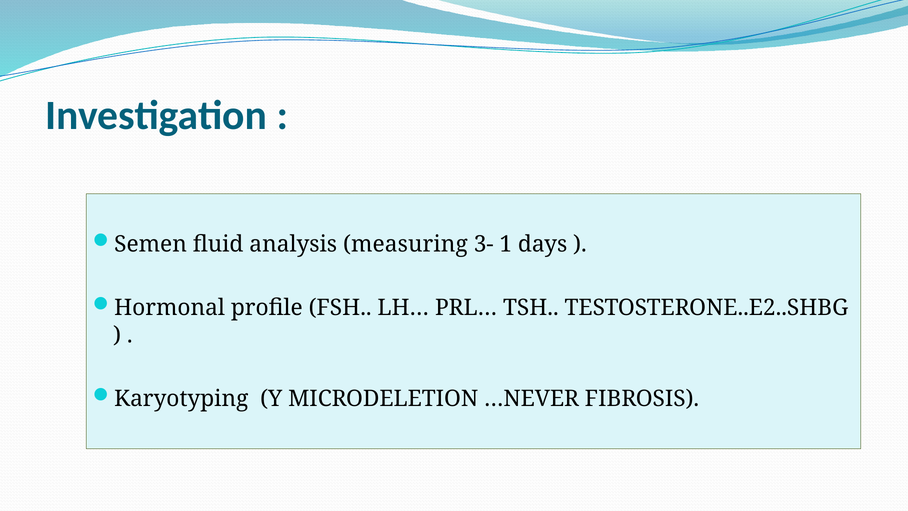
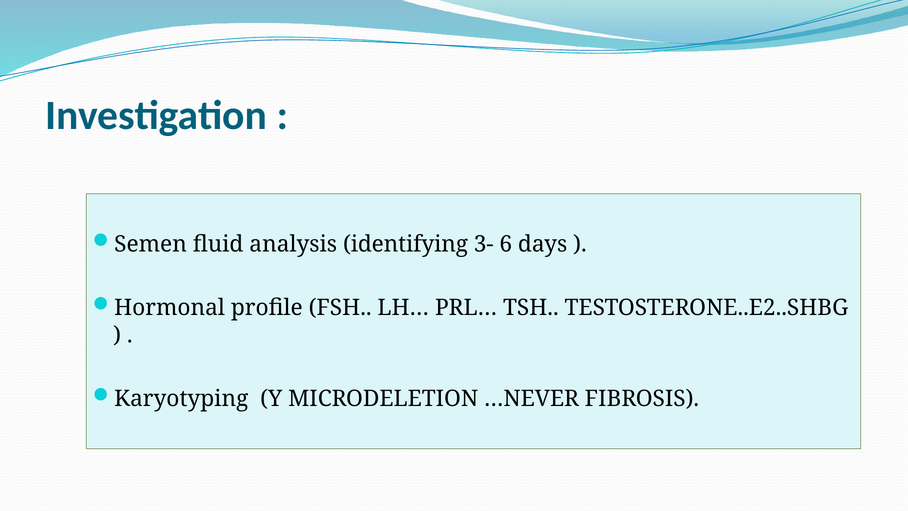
measuring: measuring -> identifying
1: 1 -> 6
